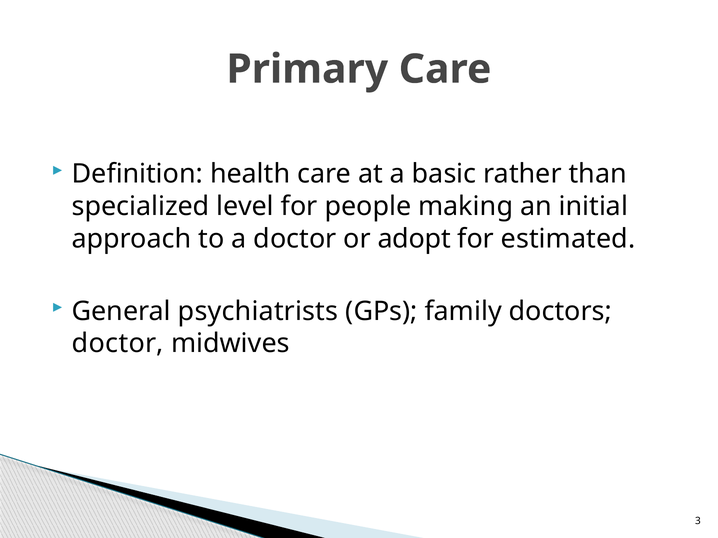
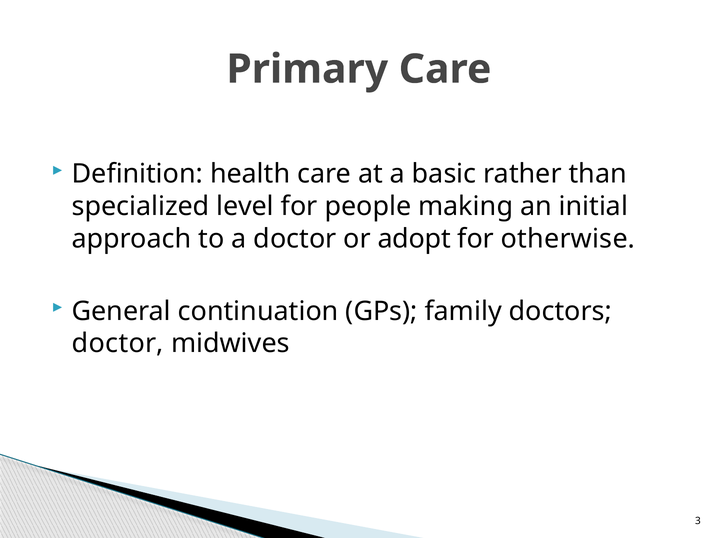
estimated: estimated -> otherwise
psychiatrists: psychiatrists -> continuation
